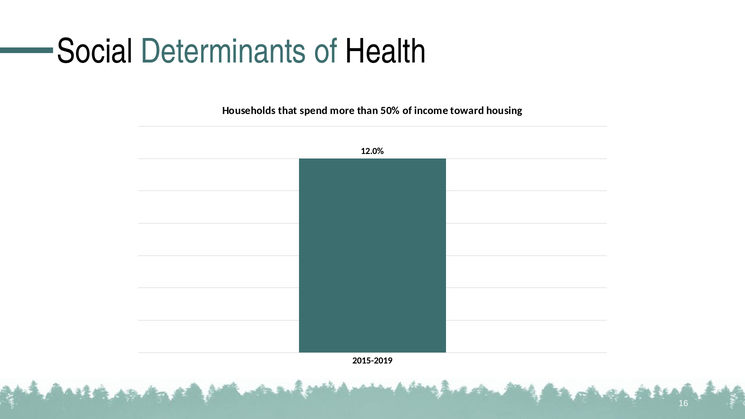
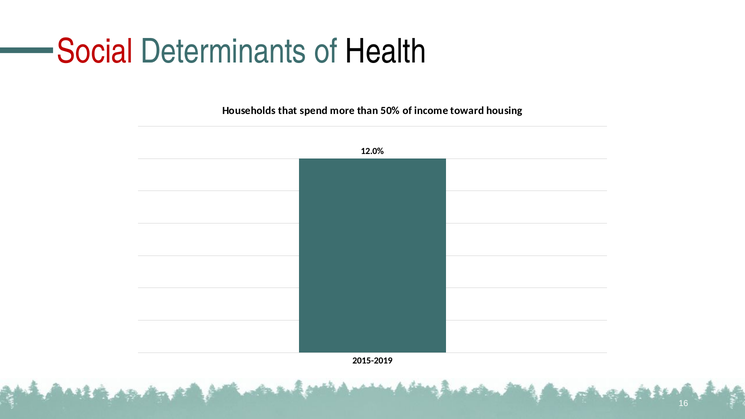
Social colour: black -> red
